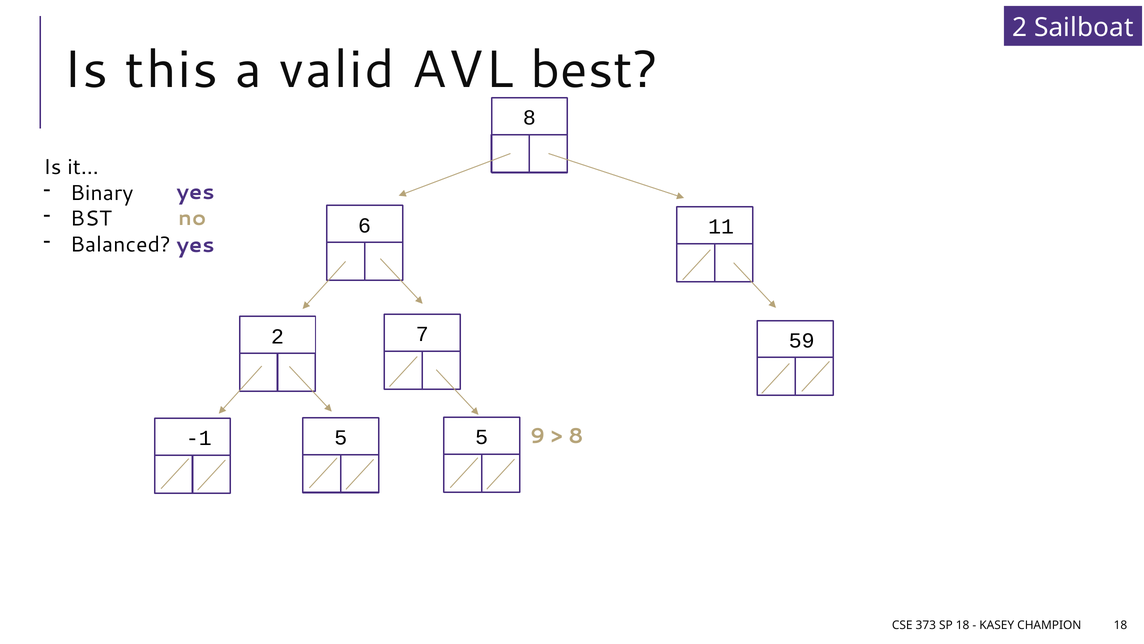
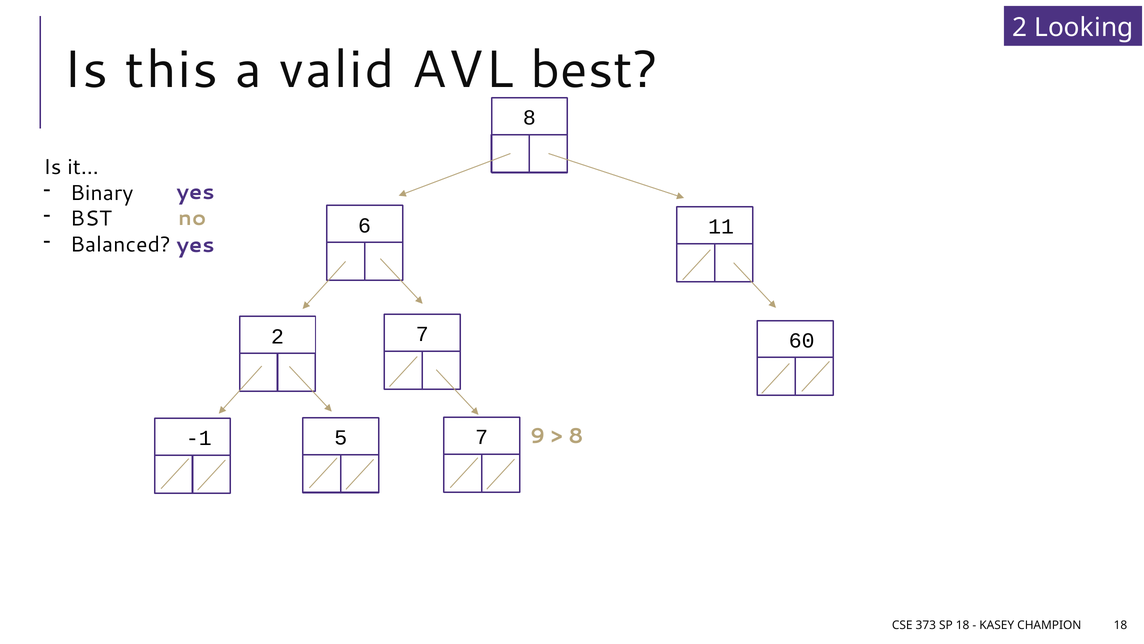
Sailboat: Sailboat -> Looking
59: 59 -> 60
-1 5: 5 -> 7
